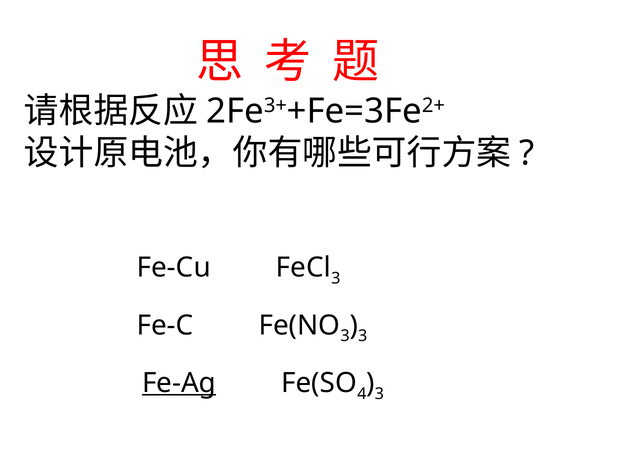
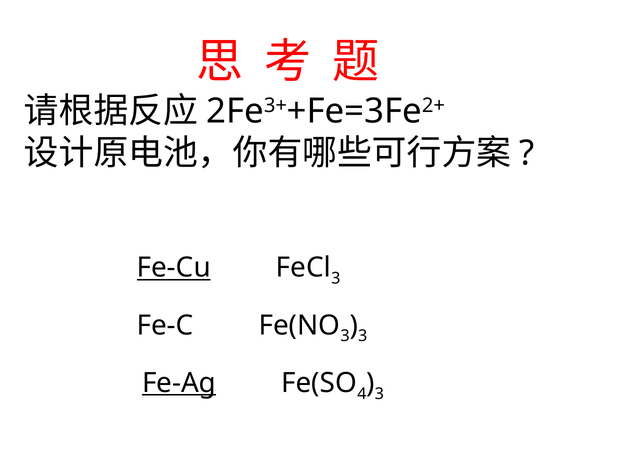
Fe-Cu underline: none -> present
